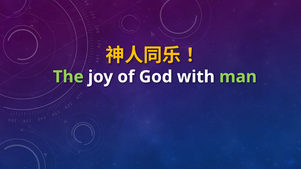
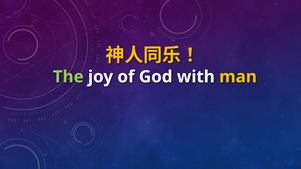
man colour: light green -> yellow
